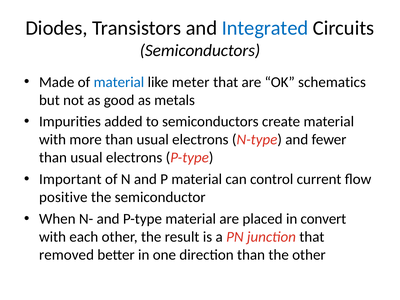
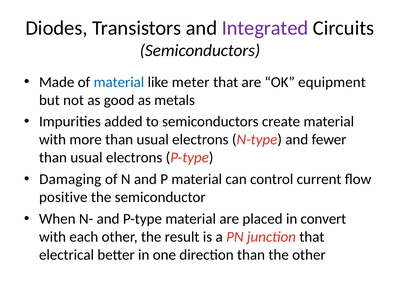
Integrated colour: blue -> purple
schematics: schematics -> equipment
Important: Important -> Damaging
removed: removed -> electrical
